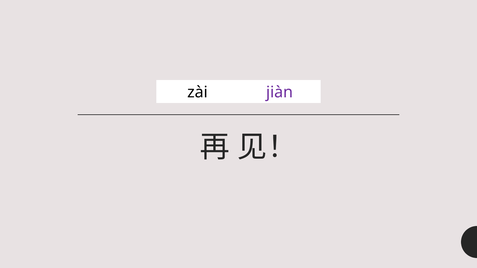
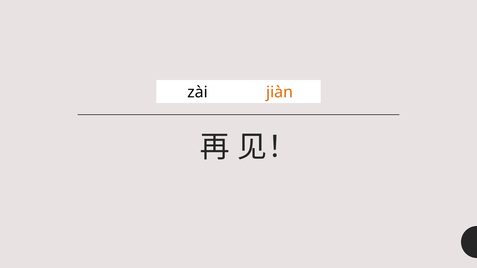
jiàn colour: purple -> orange
